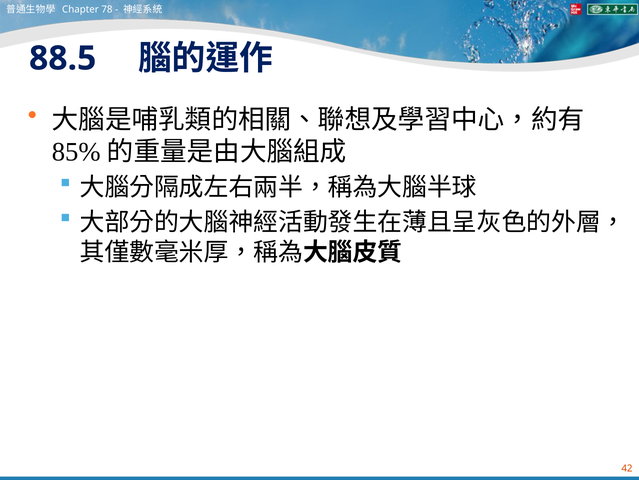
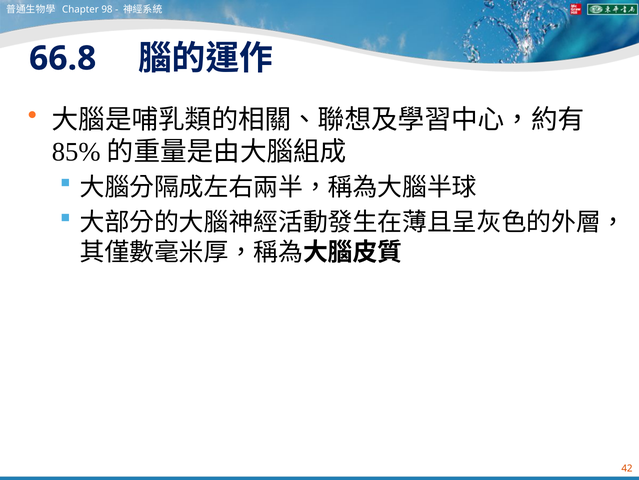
78: 78 -> 98
88.5: 88.5 -> 66.8
